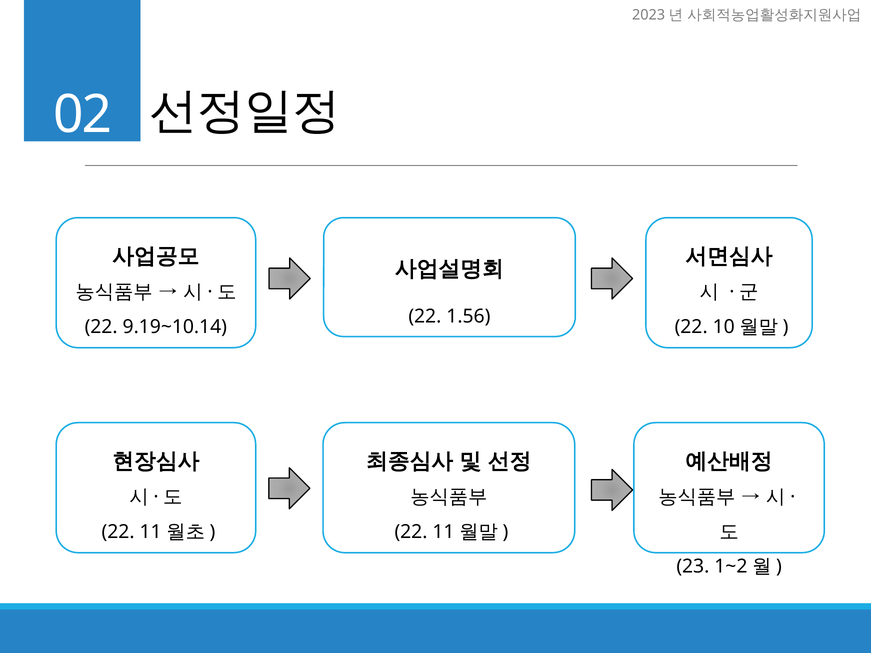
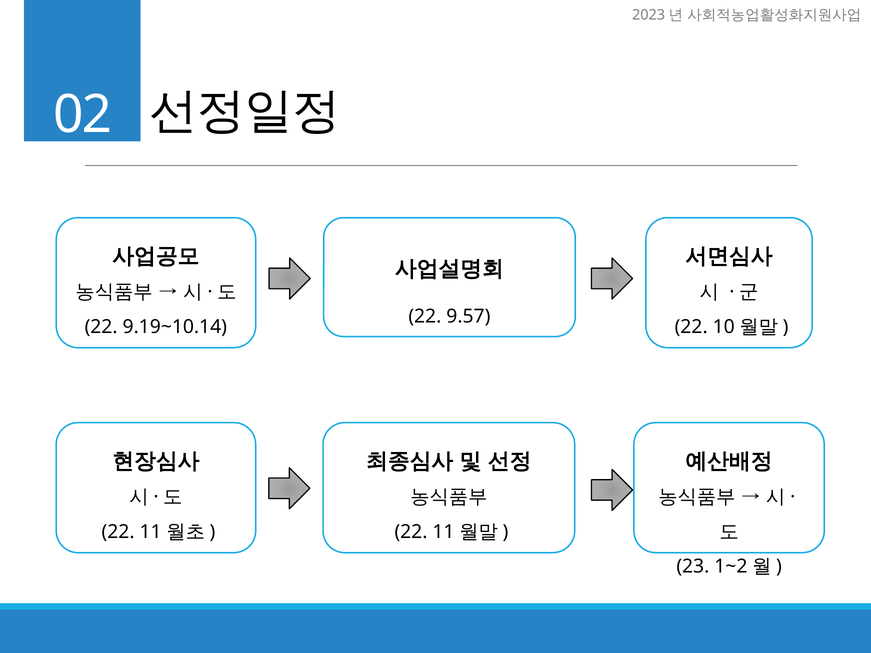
1.56: 1.56 -> 9.57
